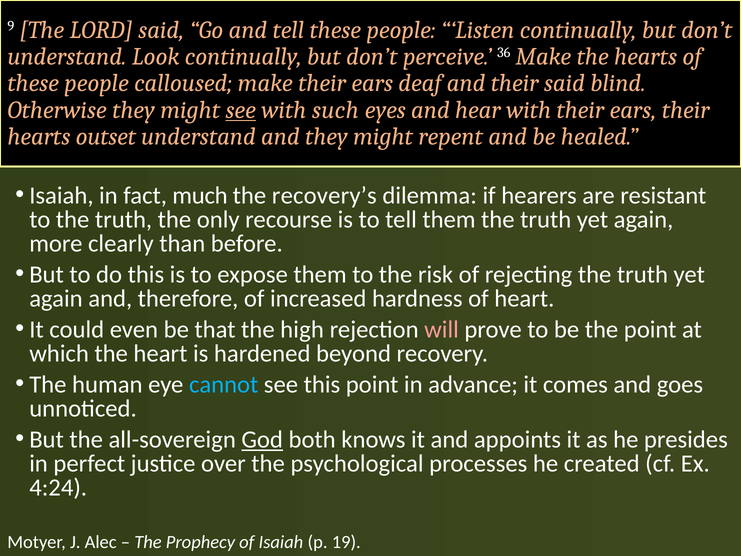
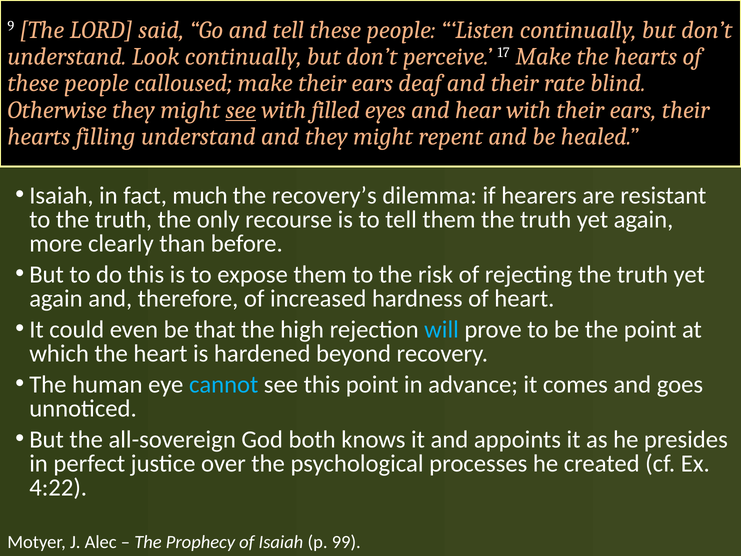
36: 36 -> 17
their said: said -> rate
such: such -> filled
outset: outset -> filling
will colour: pink -> light blue
God underline: present -> none
4:24: 4:24 -> 4:22
19: 19 -> 99
